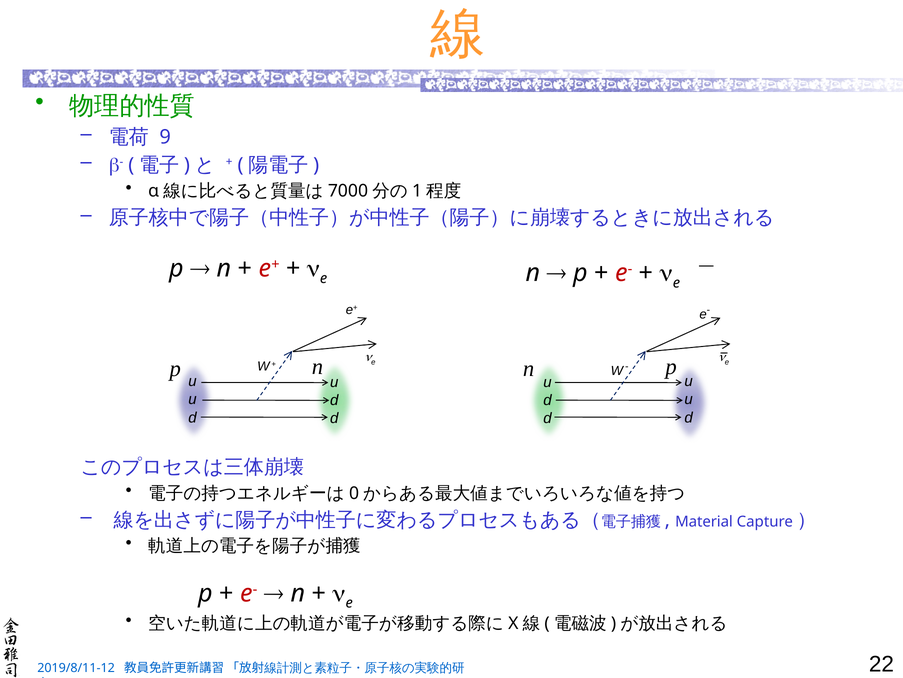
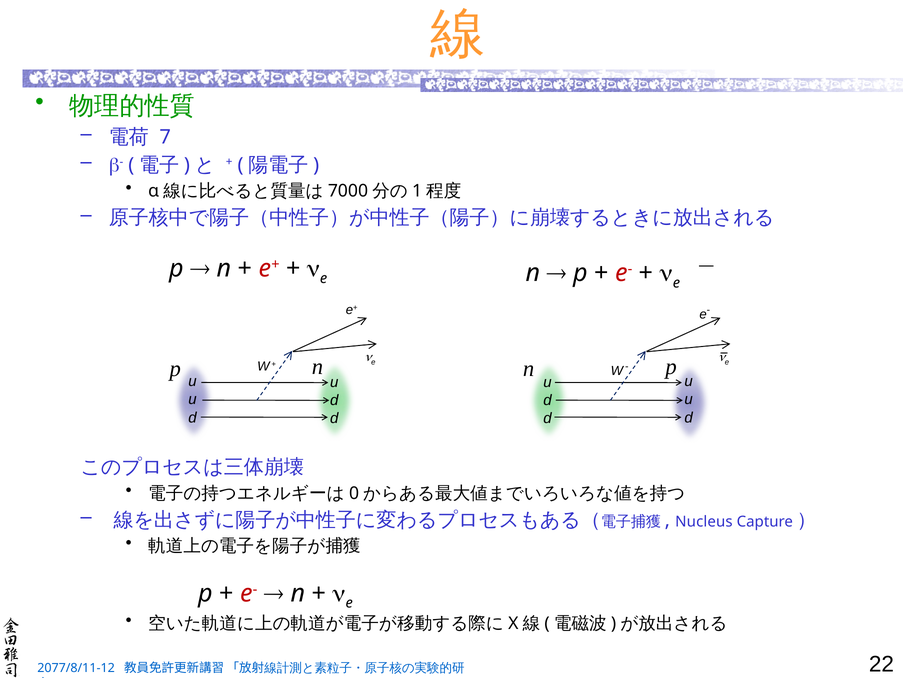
9: 9 -> 7
Material: Material -> Nucleus
2019/8/11-12: 2019/8/11-12 -> 2077/8/11-12
